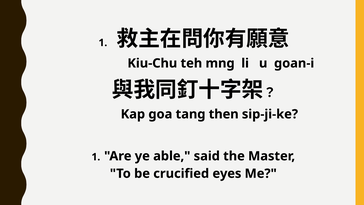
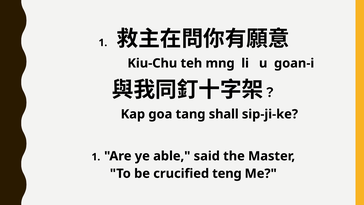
then: then -> shall
eyes: eyes -> teng
